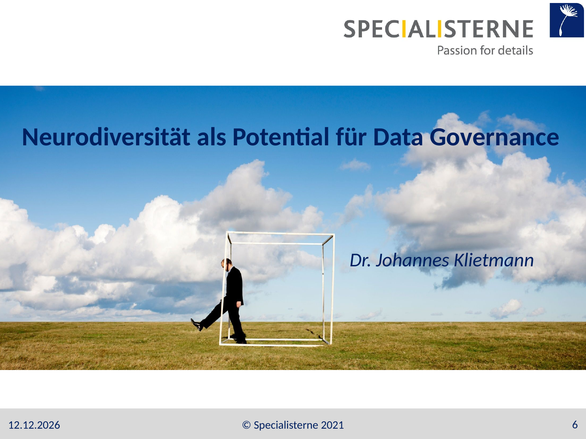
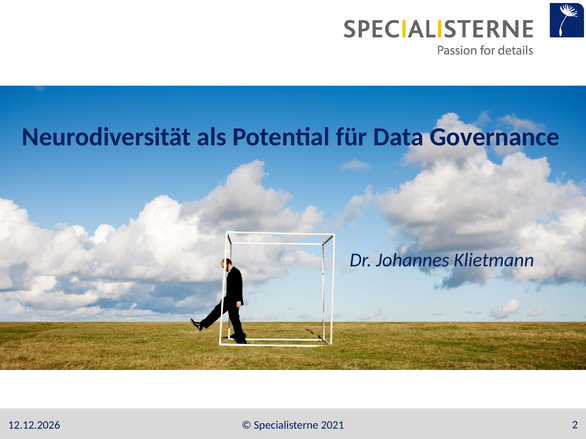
6: 6 -> 2
